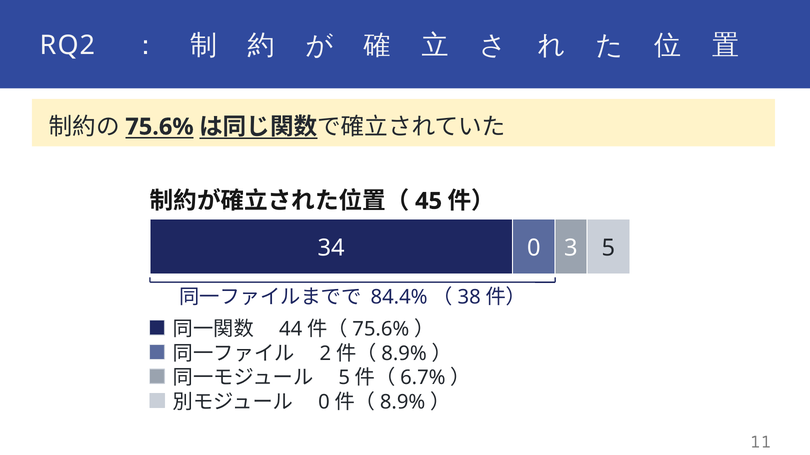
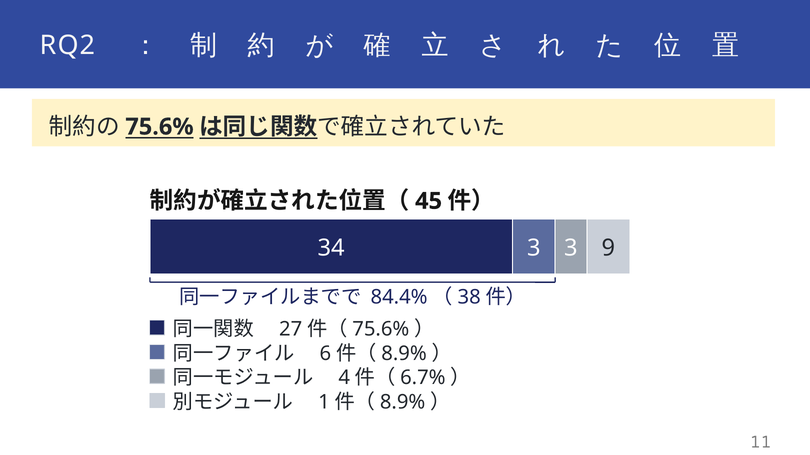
34 0: 0 -> 3
3 5: 5 -> 9
44: 44 -> 27
2: 2 -> 6
5 at (344, 378): 5 -> 4
0 at (324, 402): 0 -> 1
